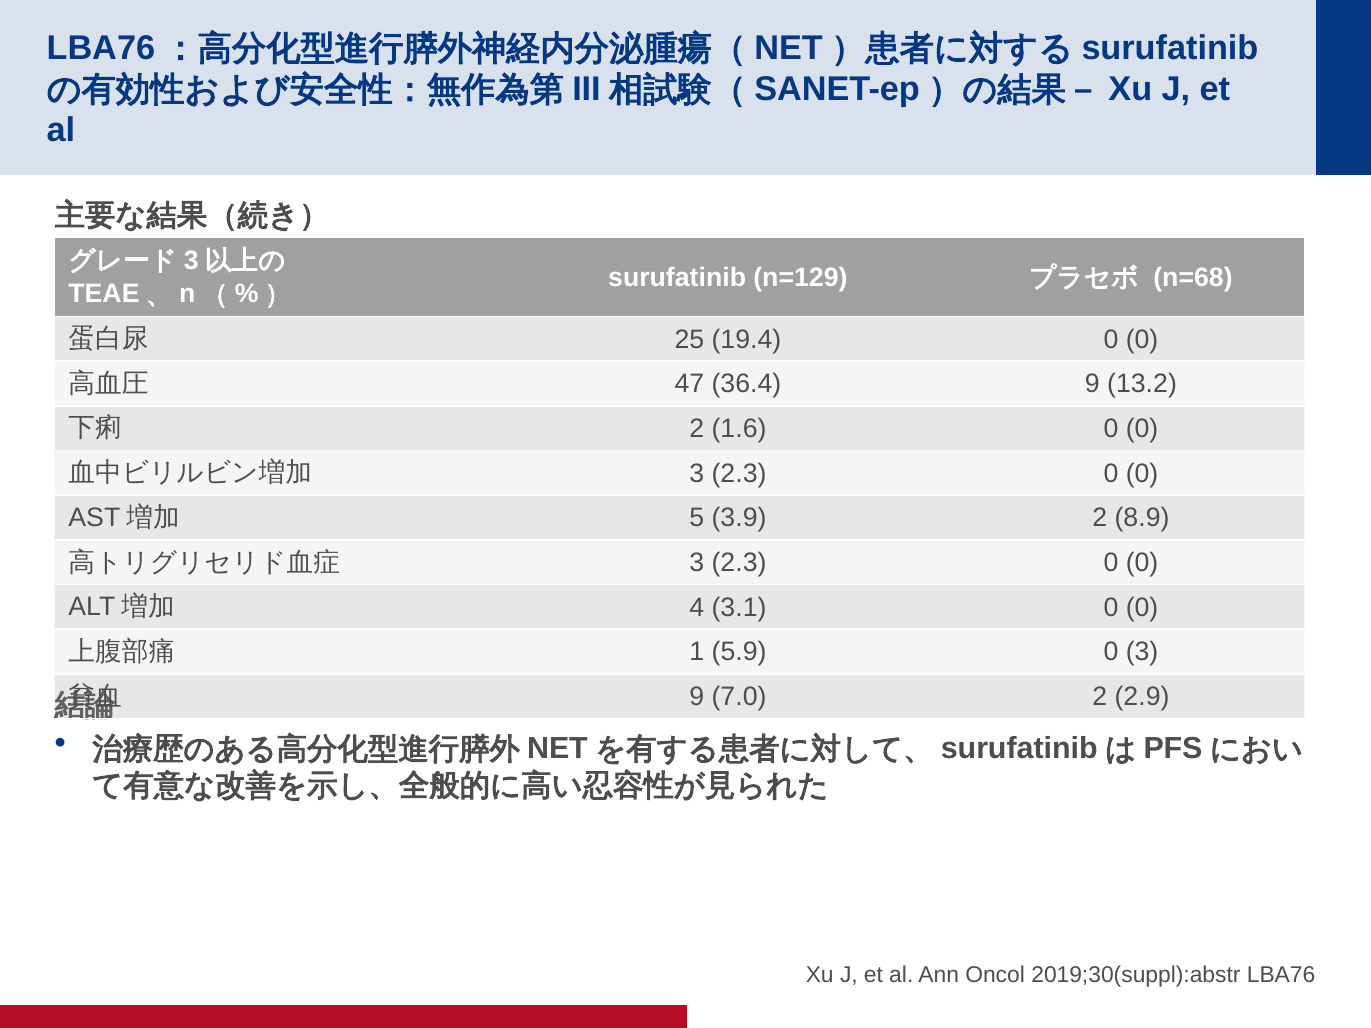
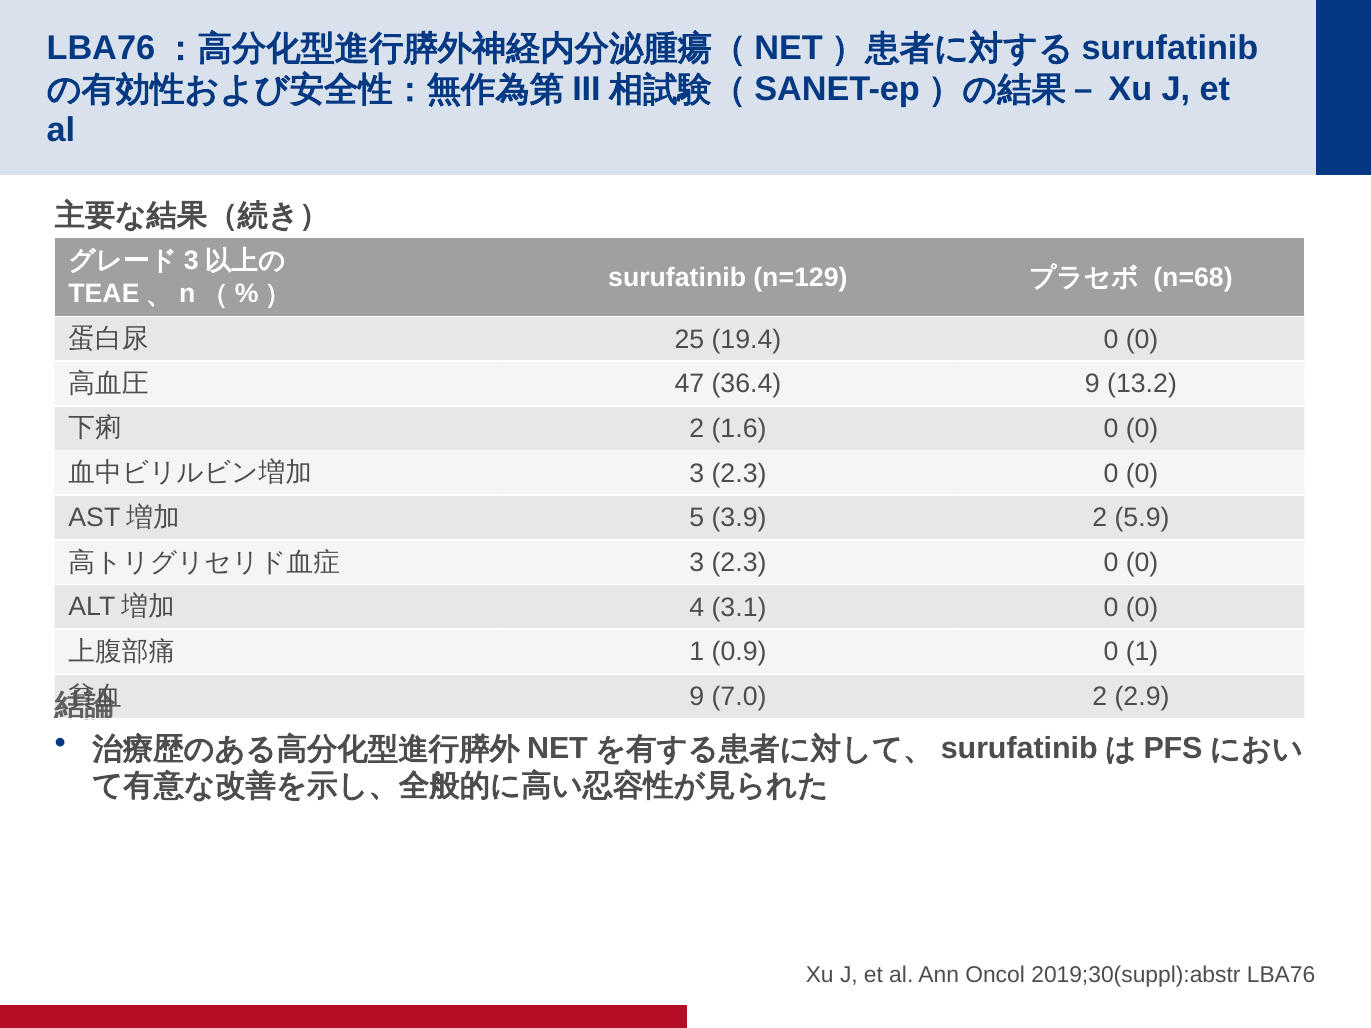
8.9: 8.9 -> 5.9
5.9: 5.9 -> 0.9
0 3: 3 -> 1
